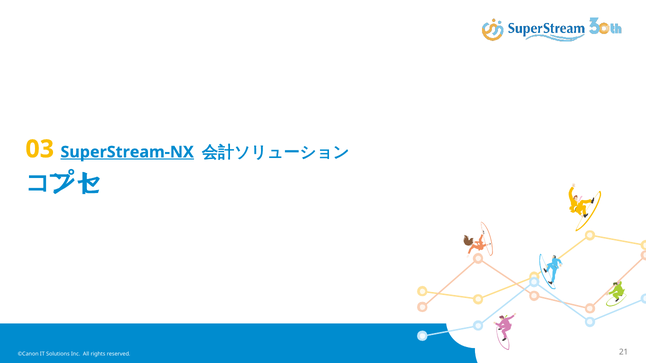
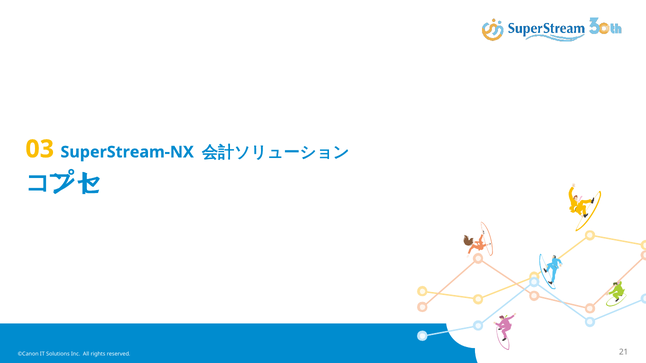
SuperStream-NX underline: present -> none
